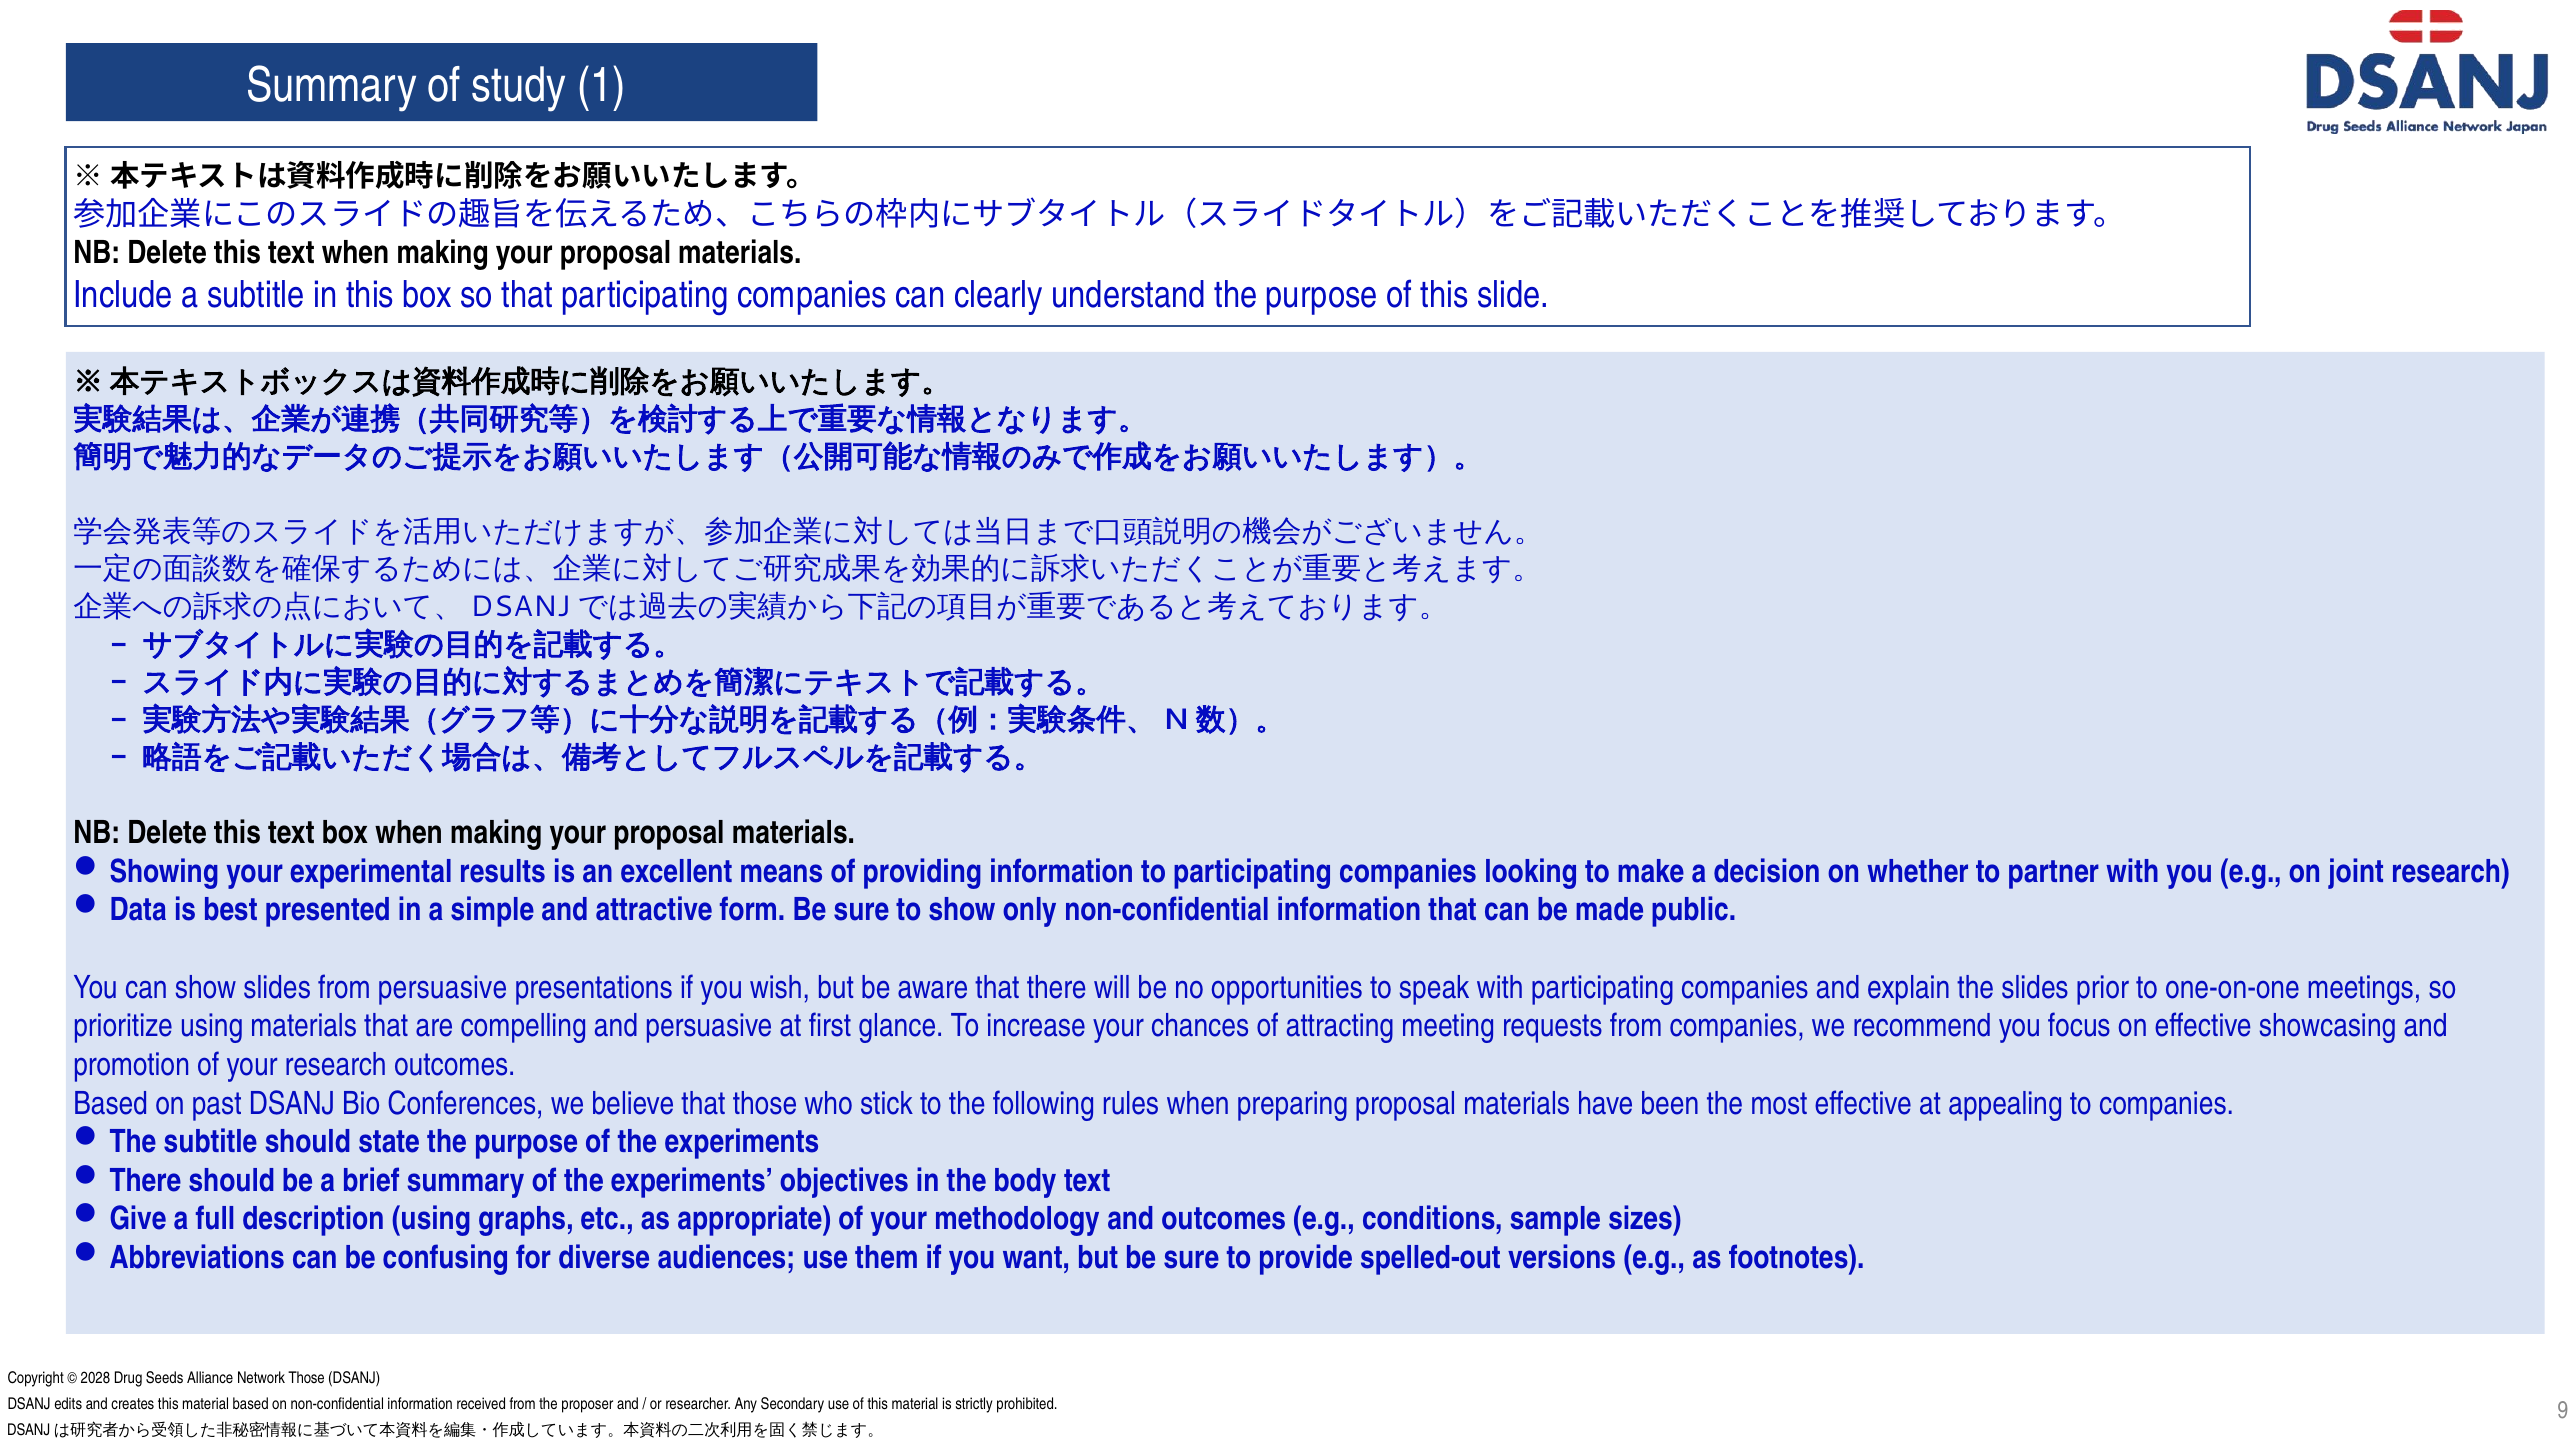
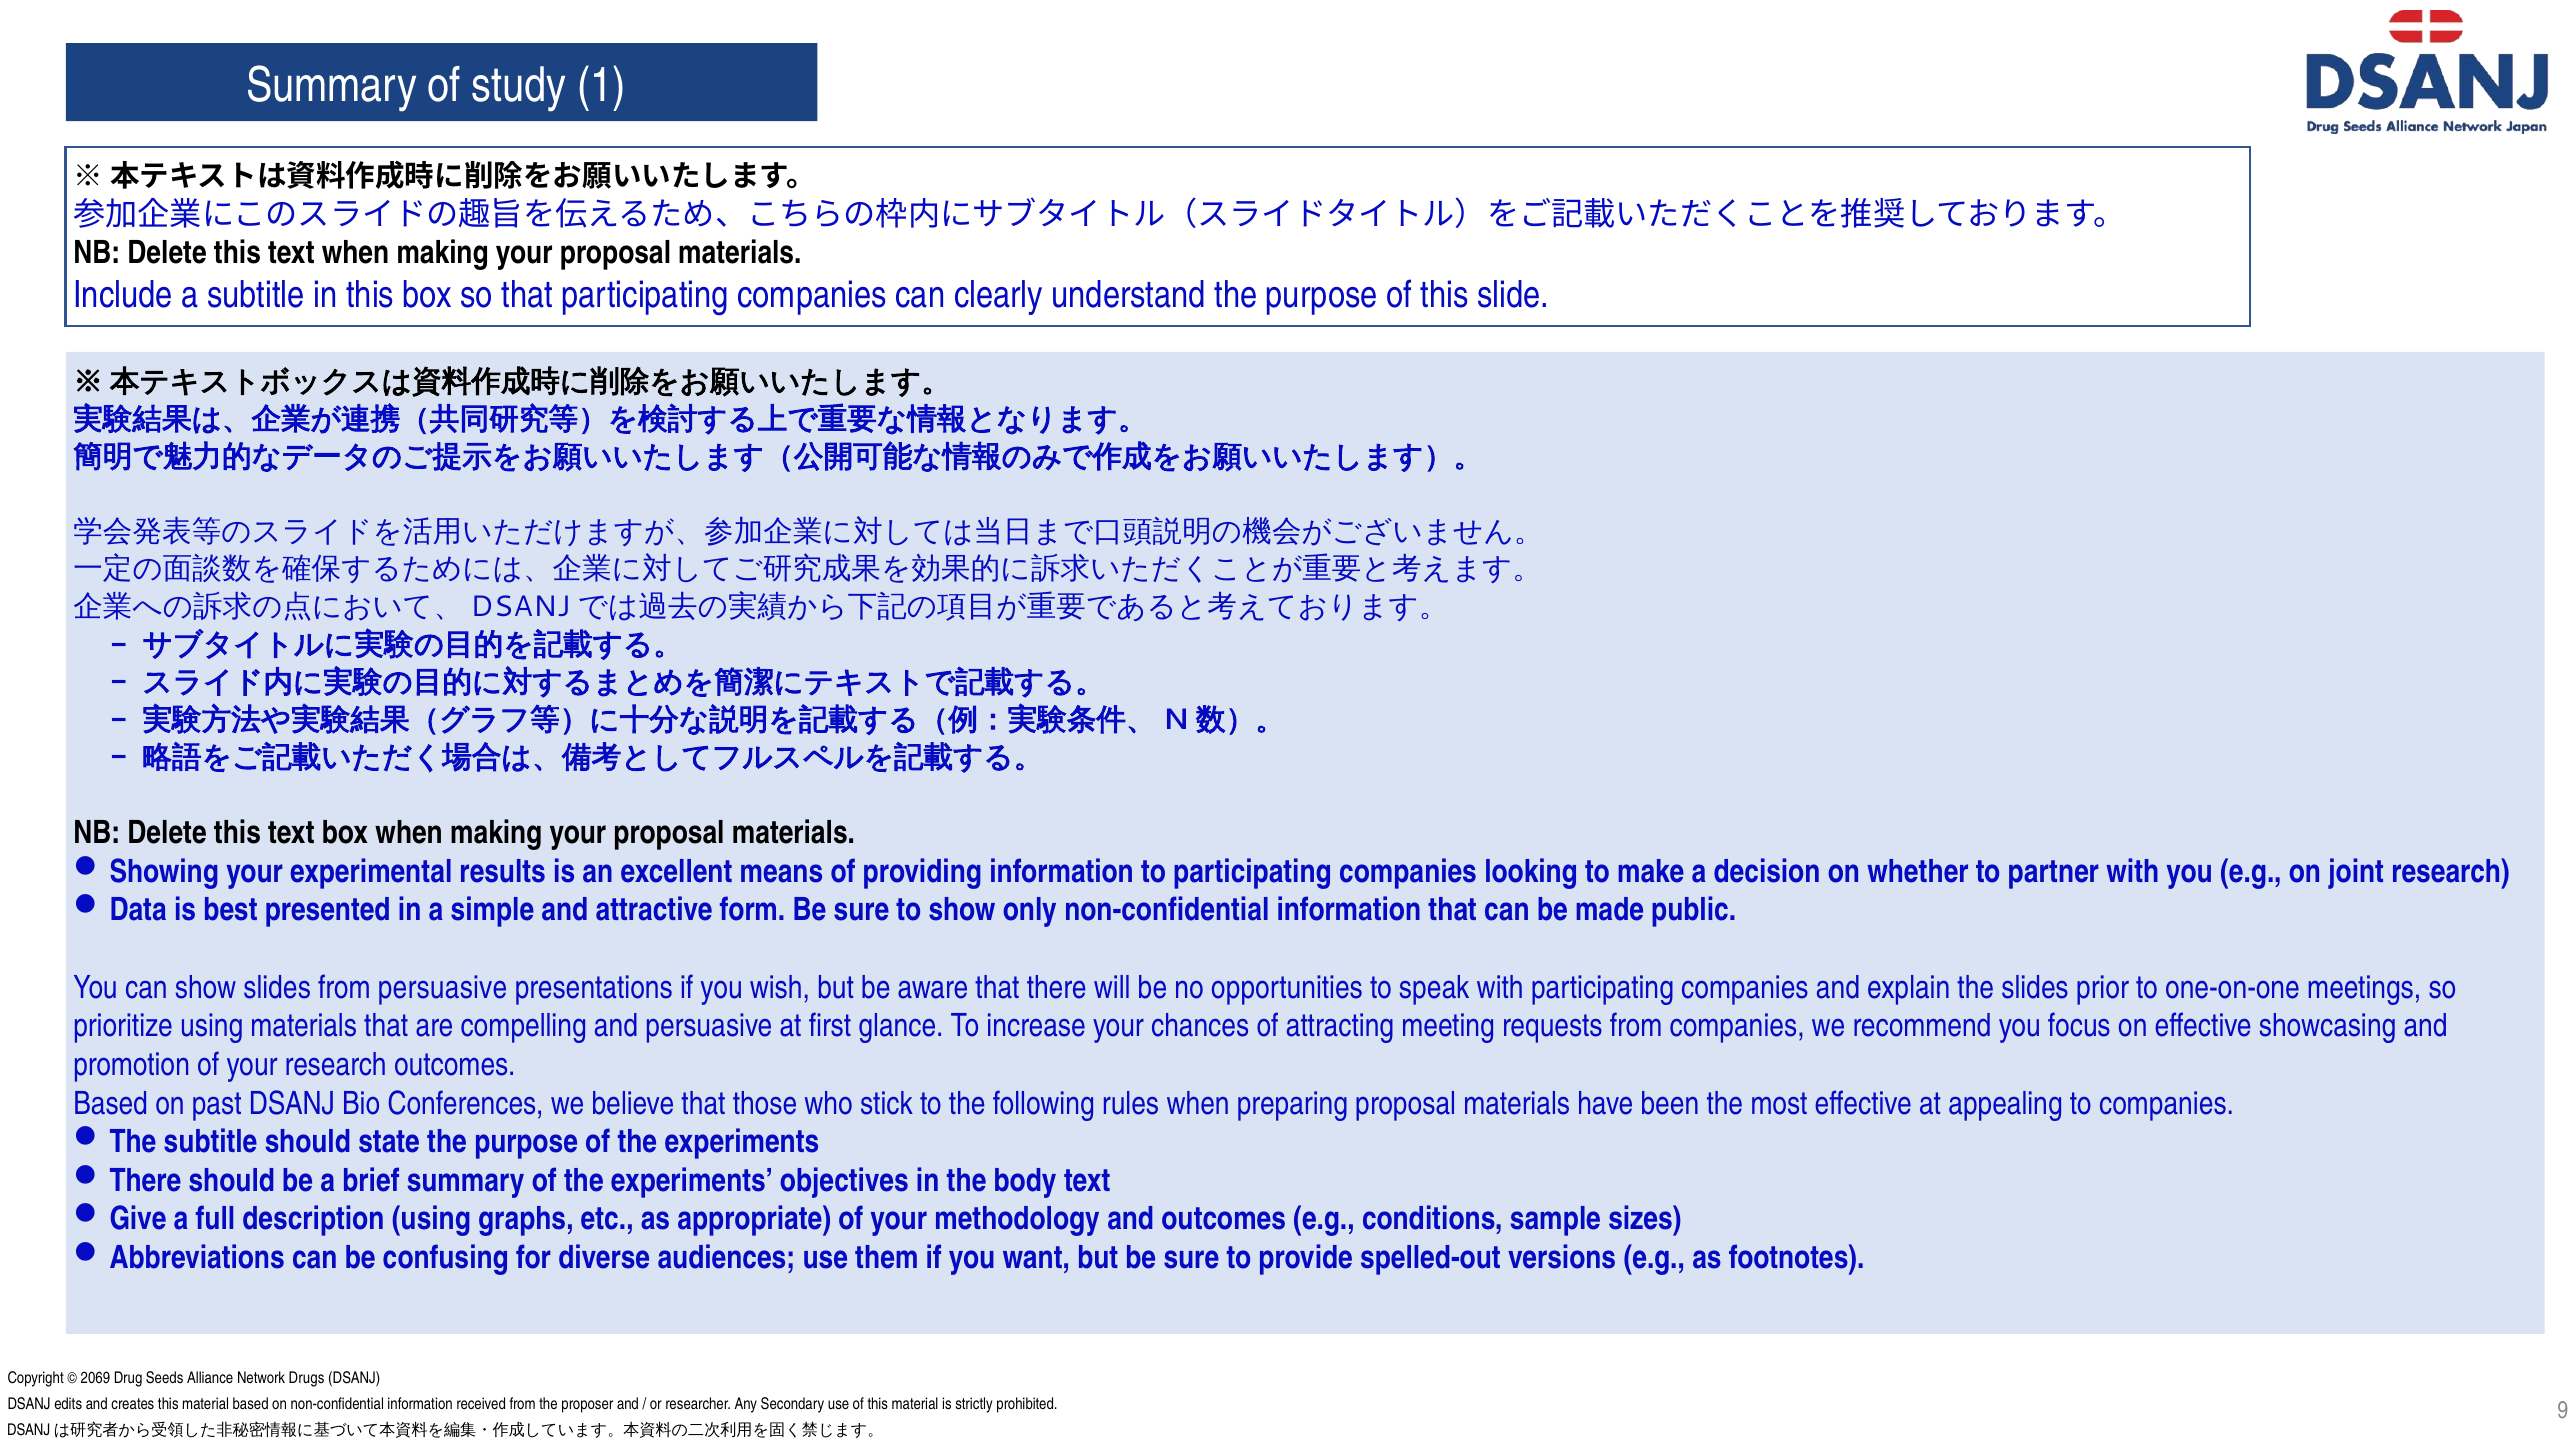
2028: 2028 -> 2069
Network Those: Those -> Drugs
